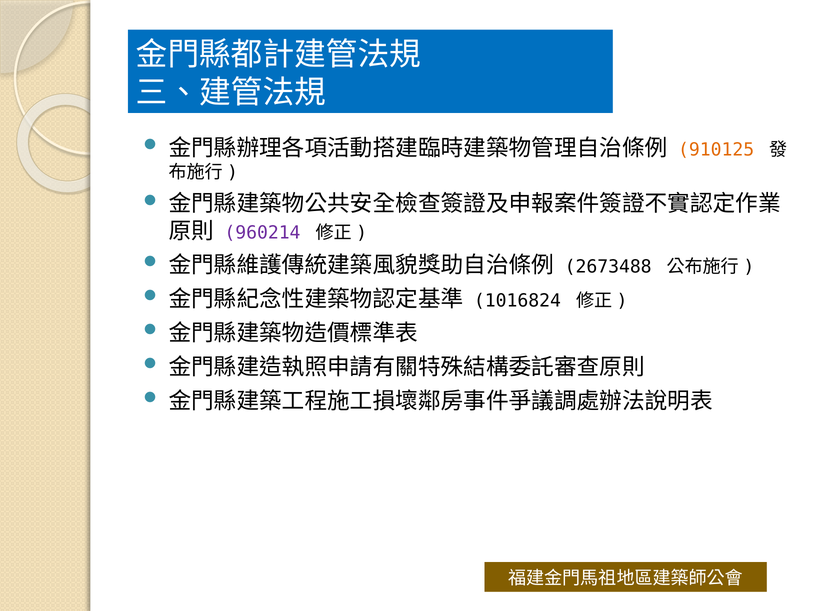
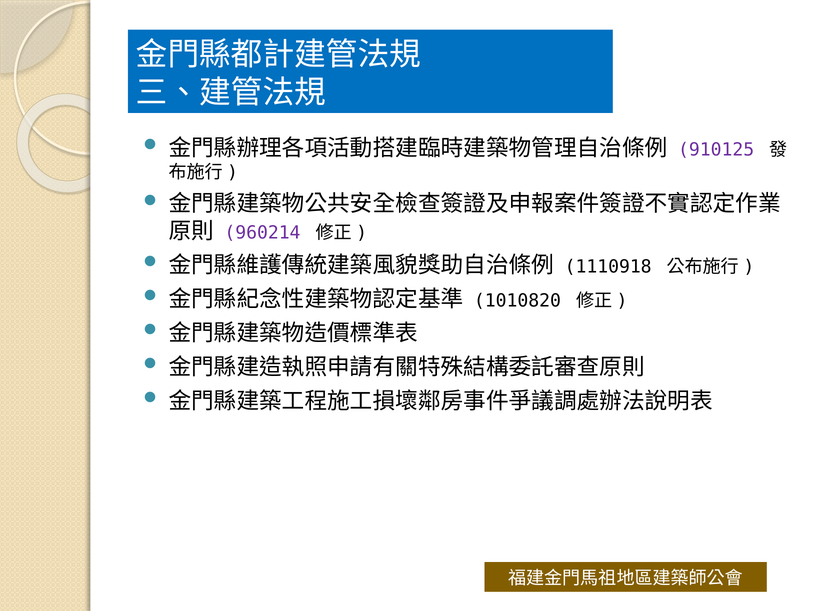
910125 colour: orange -> purple
2673488: 2673488 -> 1110918
1016824: 1016824 -> 1010820
